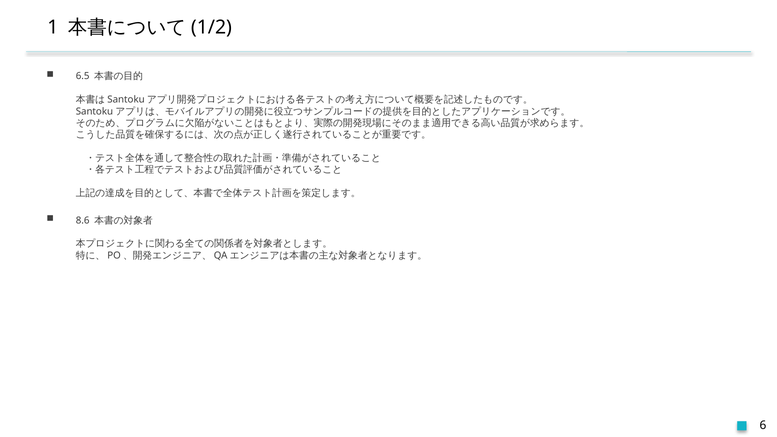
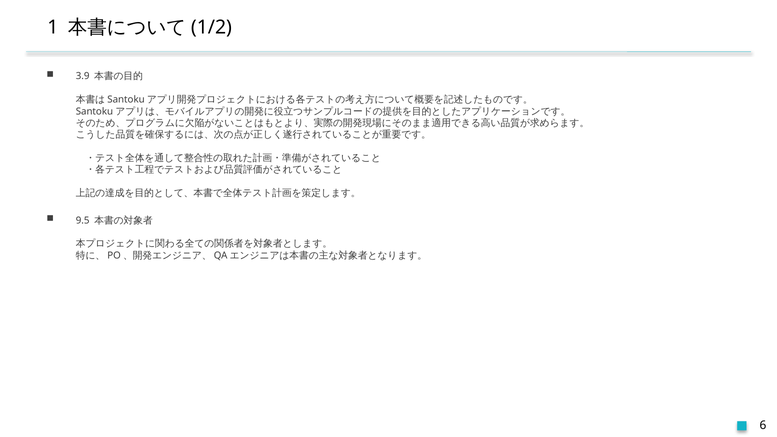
6.5: 6.5 -> 3.9
8.6: 8.6 -> 9.5
